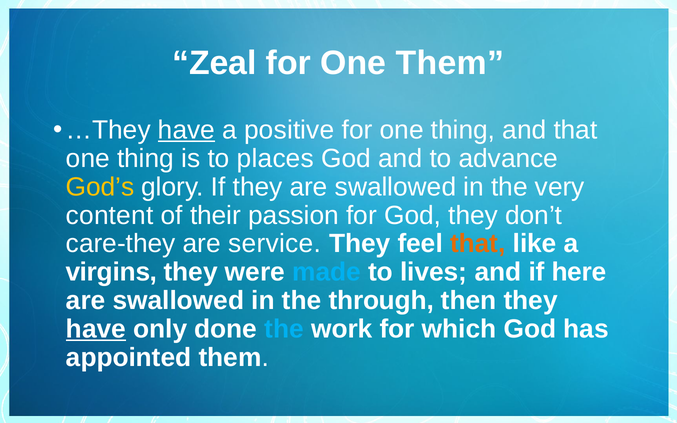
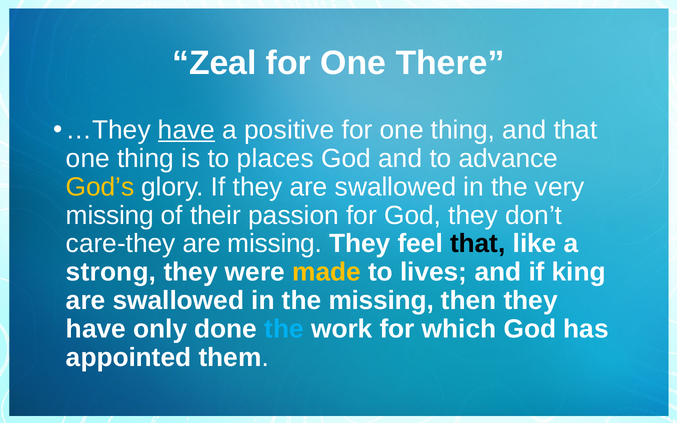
One Them: Them -> There
content at (110, 215): content -> missing
are service: service -> missing
that at (478, 244) colour: orange -> black
virgins: virgins -> strong
made colour: light blue -> yellow
here: here -> king
the through: through -> missing
have at (96, 329) underline: present -> none
